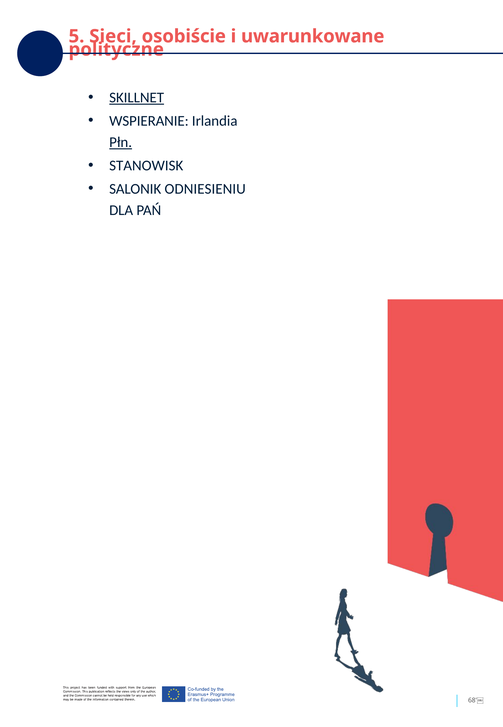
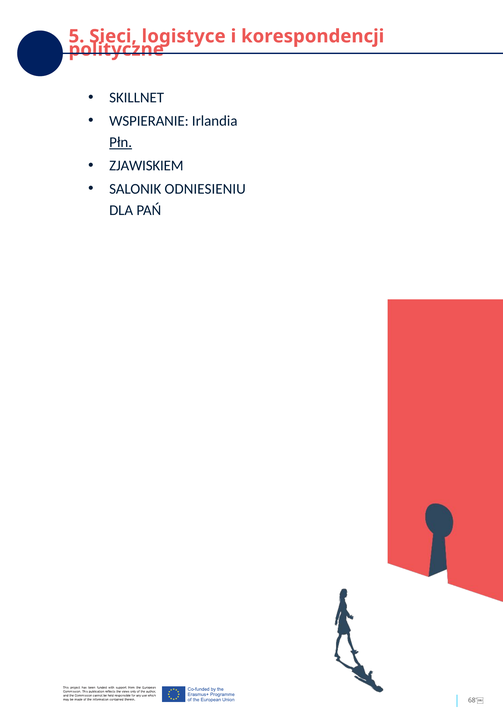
osobiście: osobiście -> logistyce
uwarunkowane: uwarunkowane -> korespondencji
SKILLNET underline: present -> none
STANOWISK: STANOWISK -> ZJAWISKIEM
